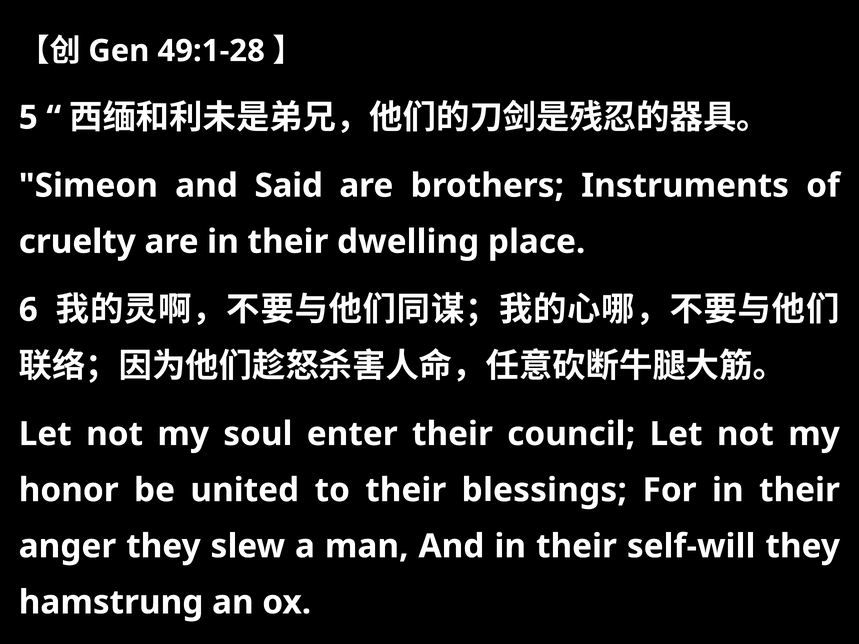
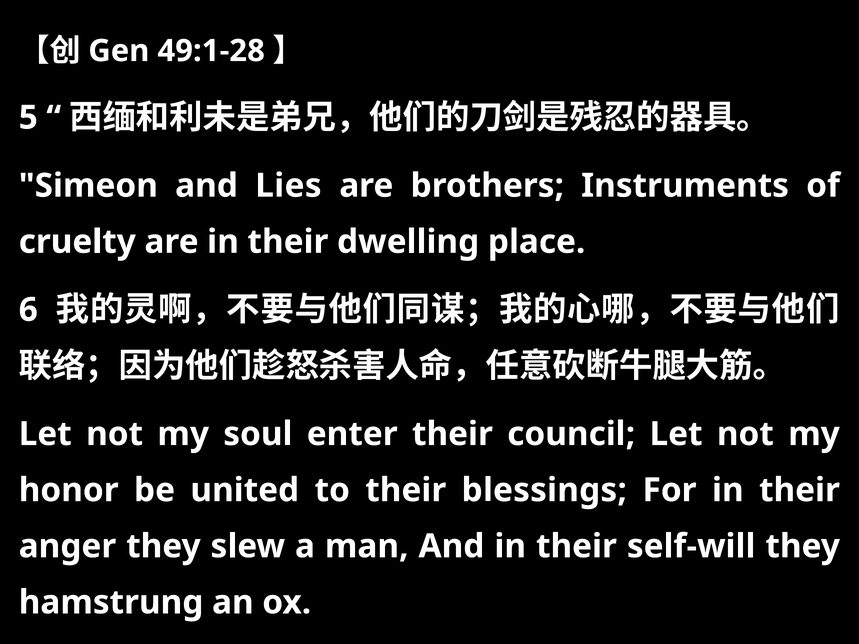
Said: Said -> Lies
